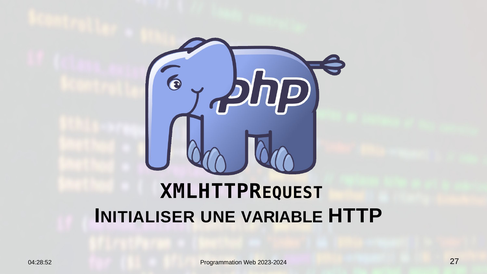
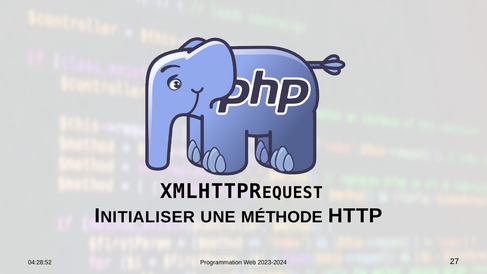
VARIABLE: VARIABLE -> MÉTHODE
